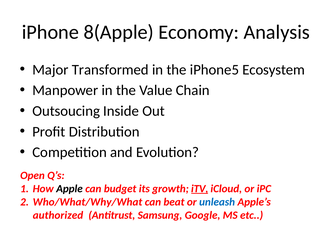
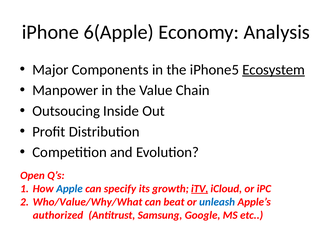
8(Apple: 8(Apple -> 6(Apple
Transformed: Transformed -> Components
Ecosystem underline: none -> present
Apple colour: black -> blue
budget: budget -> specify
Who/What/Why/What: Who/What/Why/What -> Who/Value/Why/What
